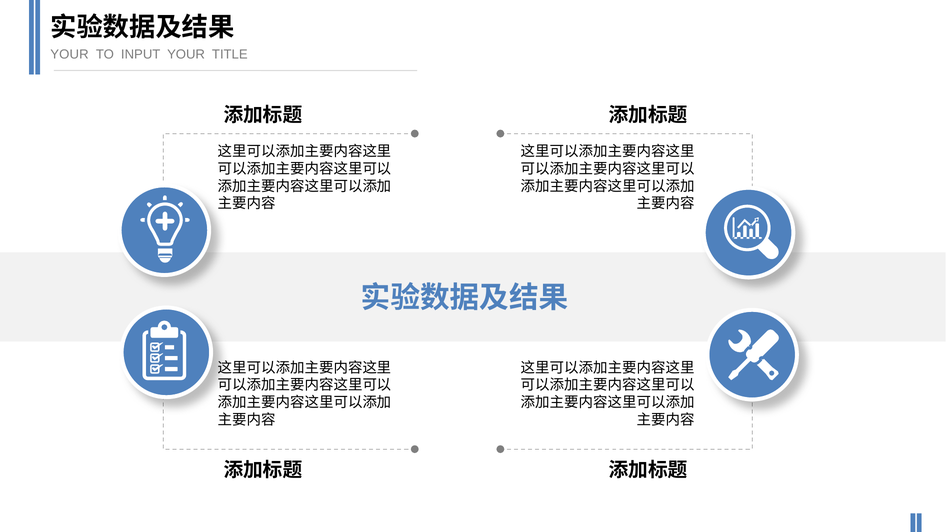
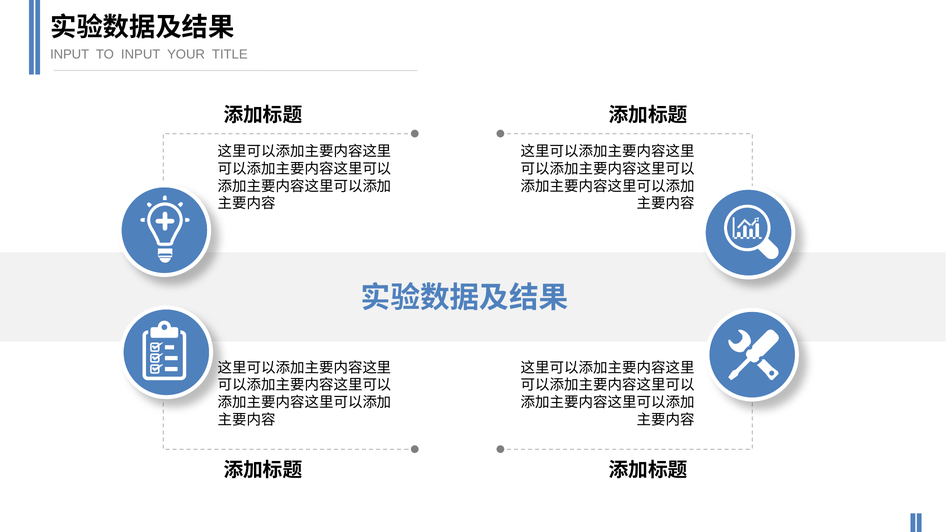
YOUR at (70, 54): YOUR -> INPUT
